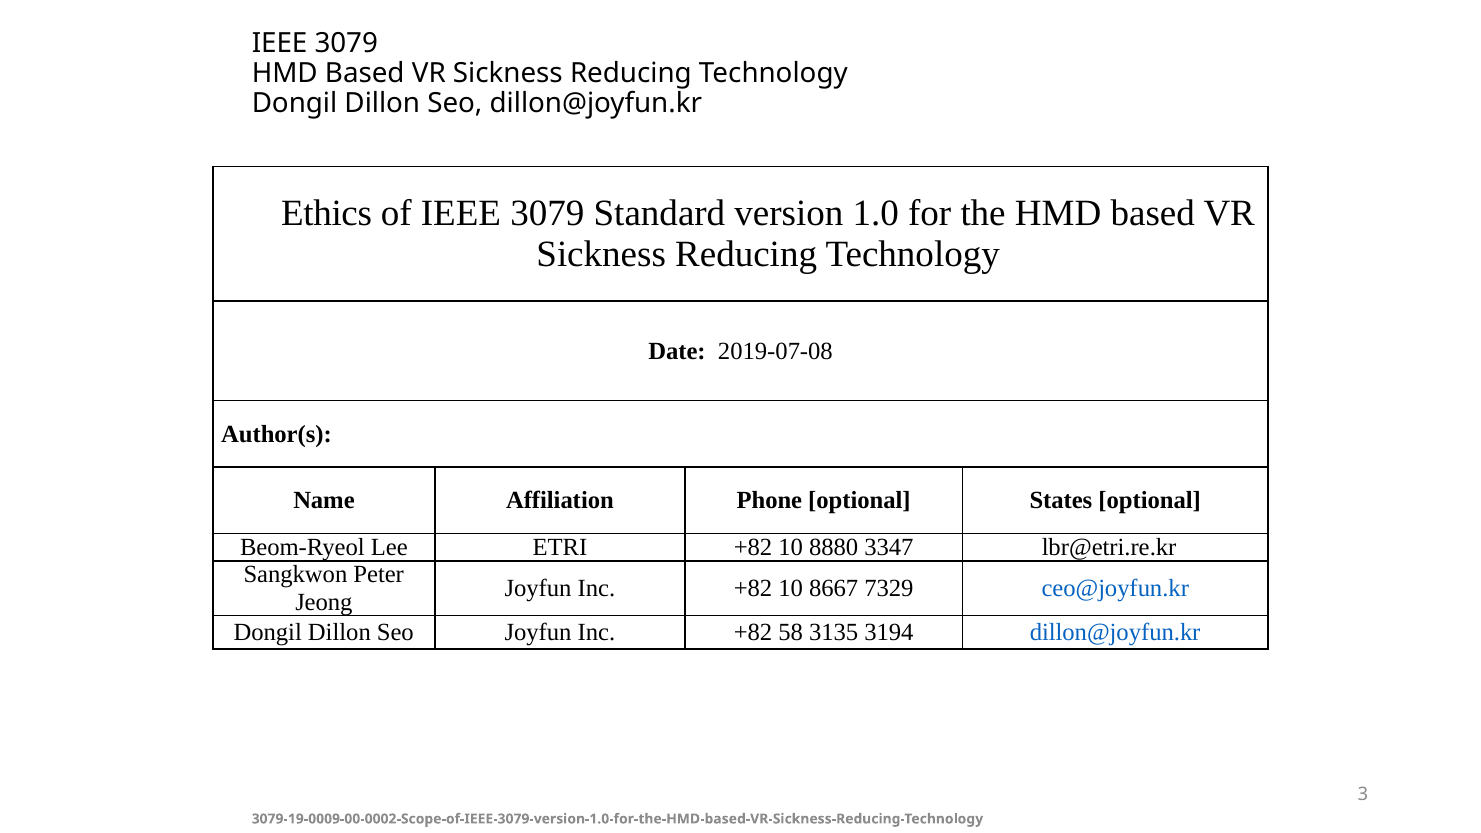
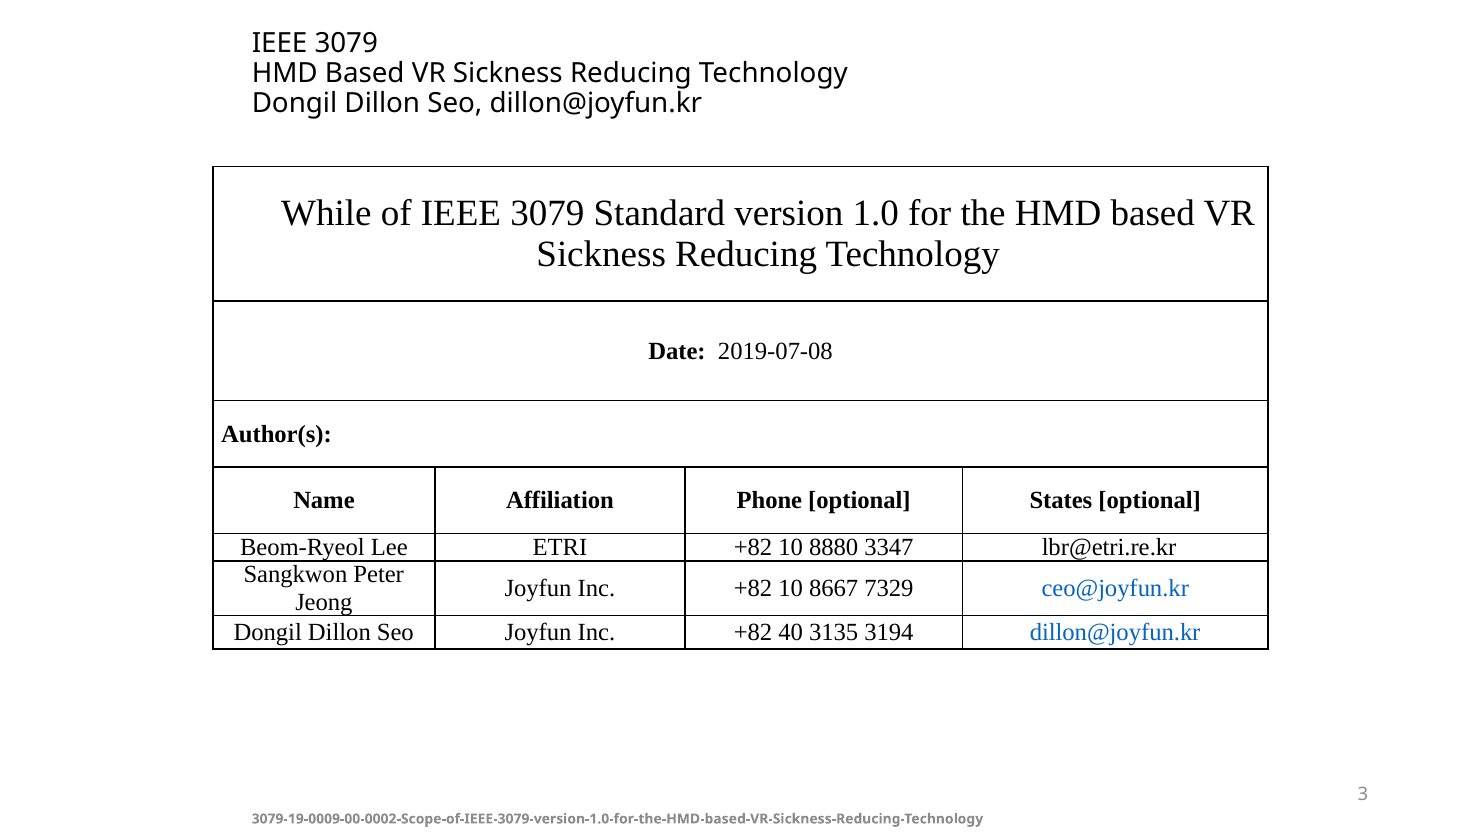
Ethics: Ethics -> While
58: 58 -> 40
